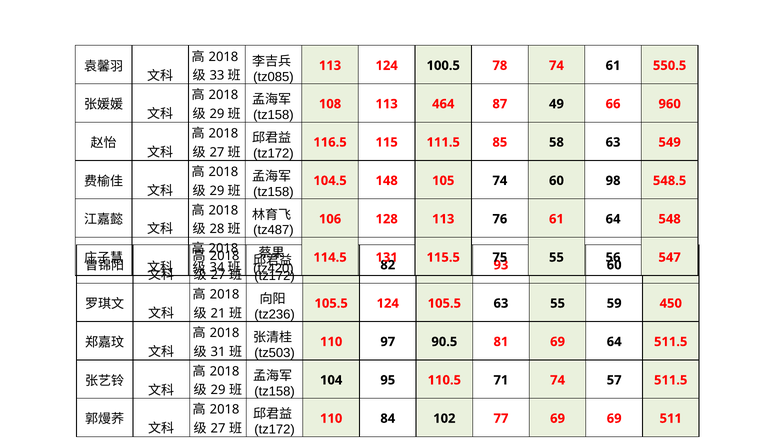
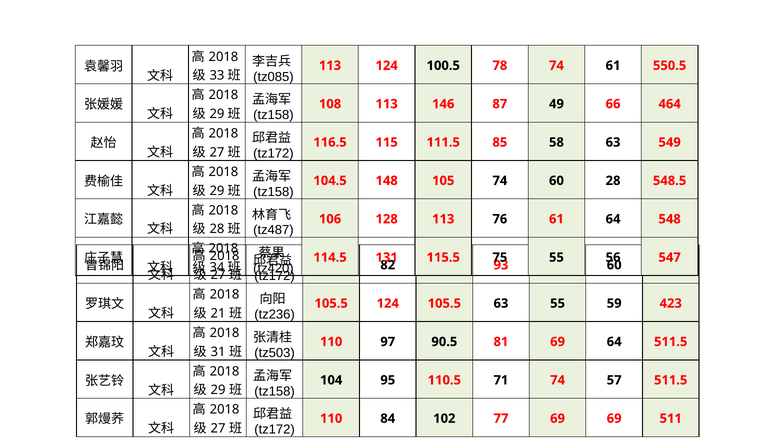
464: 464 -> 146
960: 960 -> 464
60 98: 98 -> 28
450: 450 -> 423
